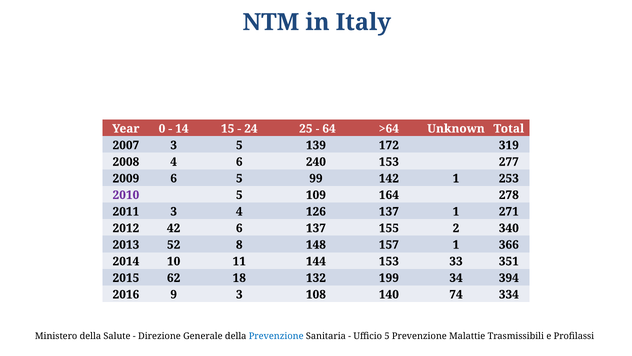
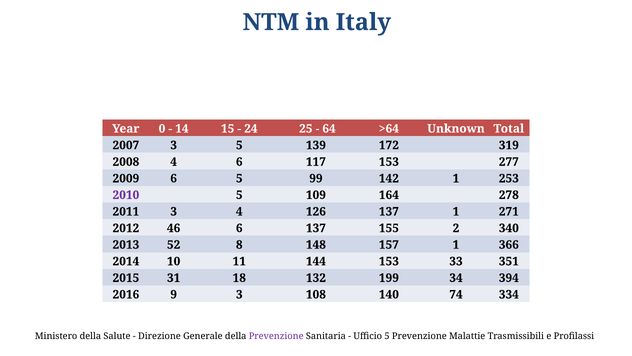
240: 240 -> 117
42: 42 -> 46
62: 62 -> 31
Prevenzione at (276, 336) colour: blue -> purple
